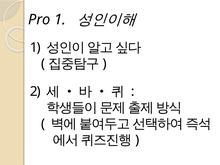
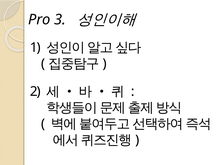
Pro 1: 1 -> 3
